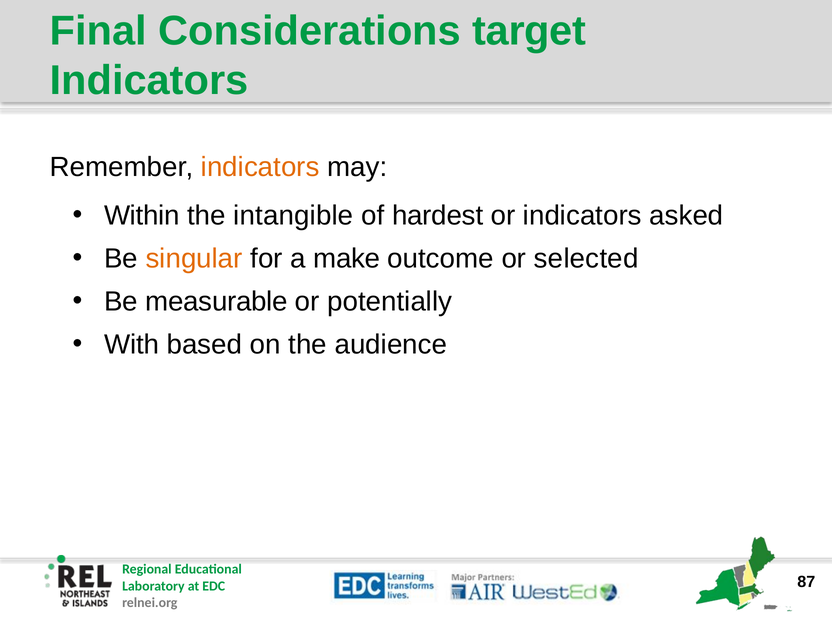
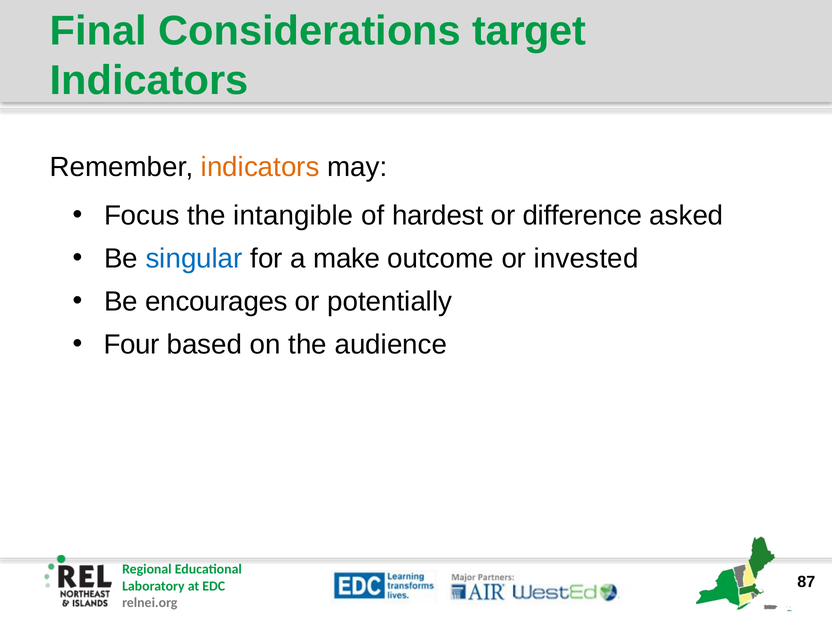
Within: Within -> Focus
or indicators: indicators -> difference
singular colour: orange -> blue
selected: selected -> invested
measurable: measurable -> encourages
With: With -> Four
